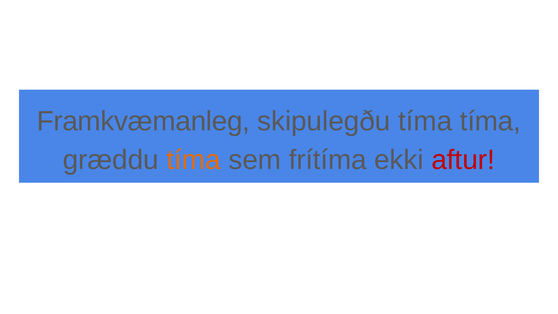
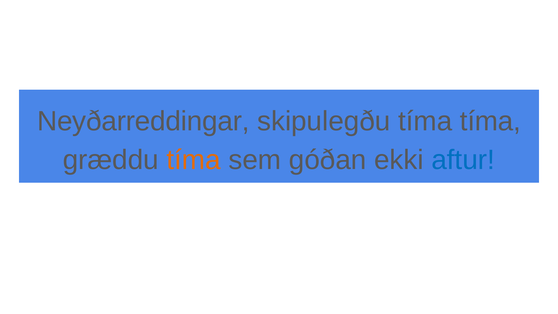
Framkvæmanleg: Framkvæmanleg -> Neyðarreddingar
frítíma: frítíma -> góðan
aftur colour: red -> blue
